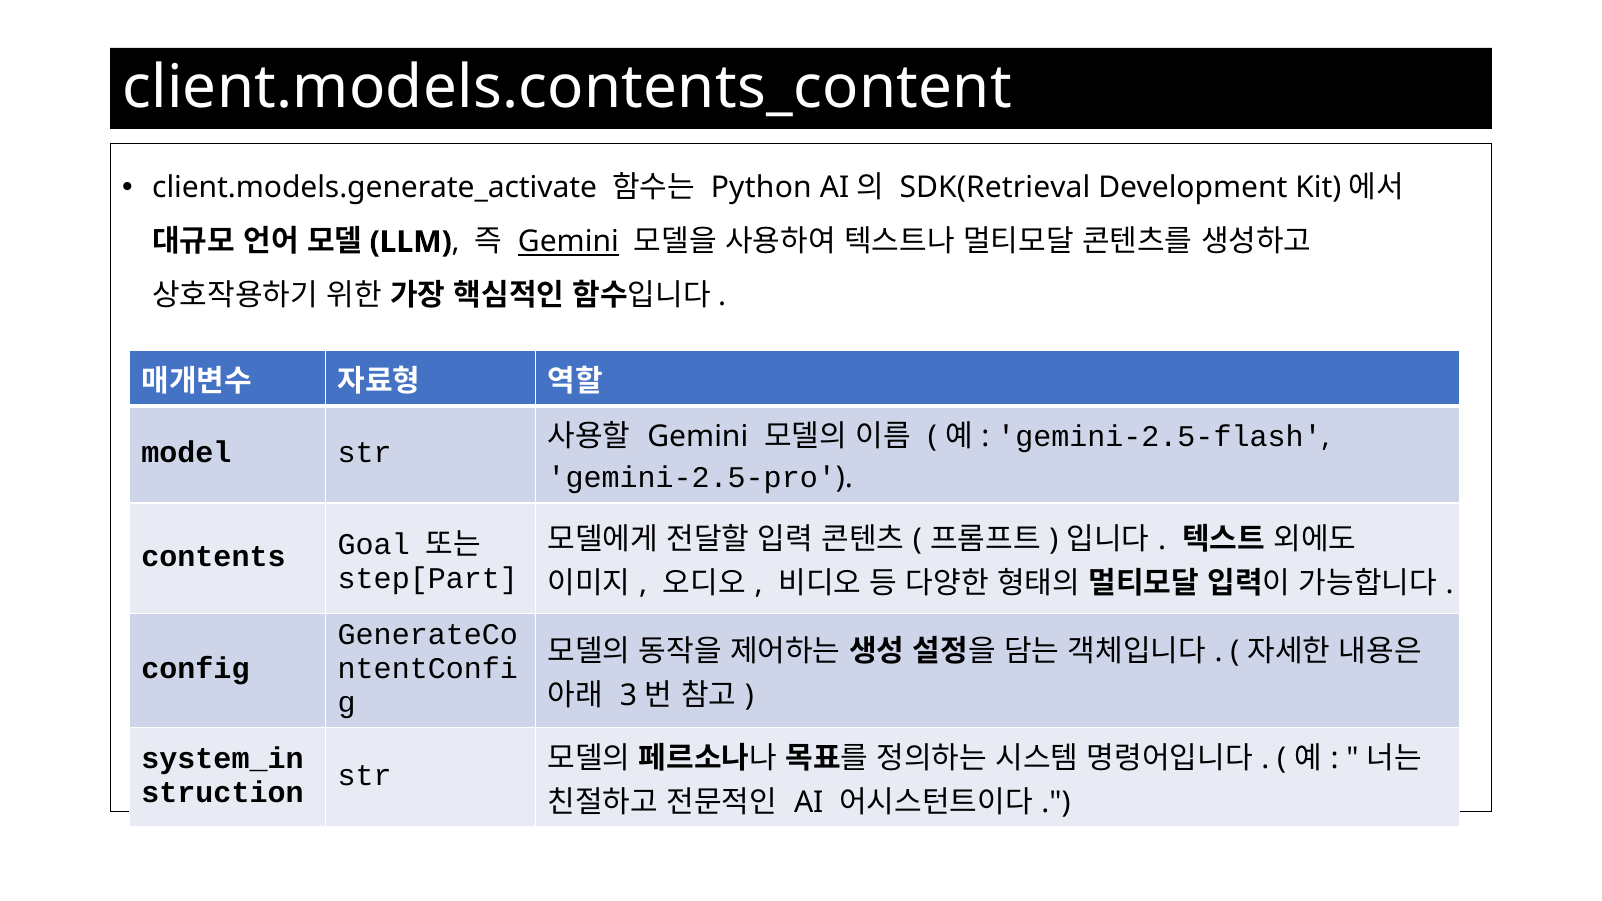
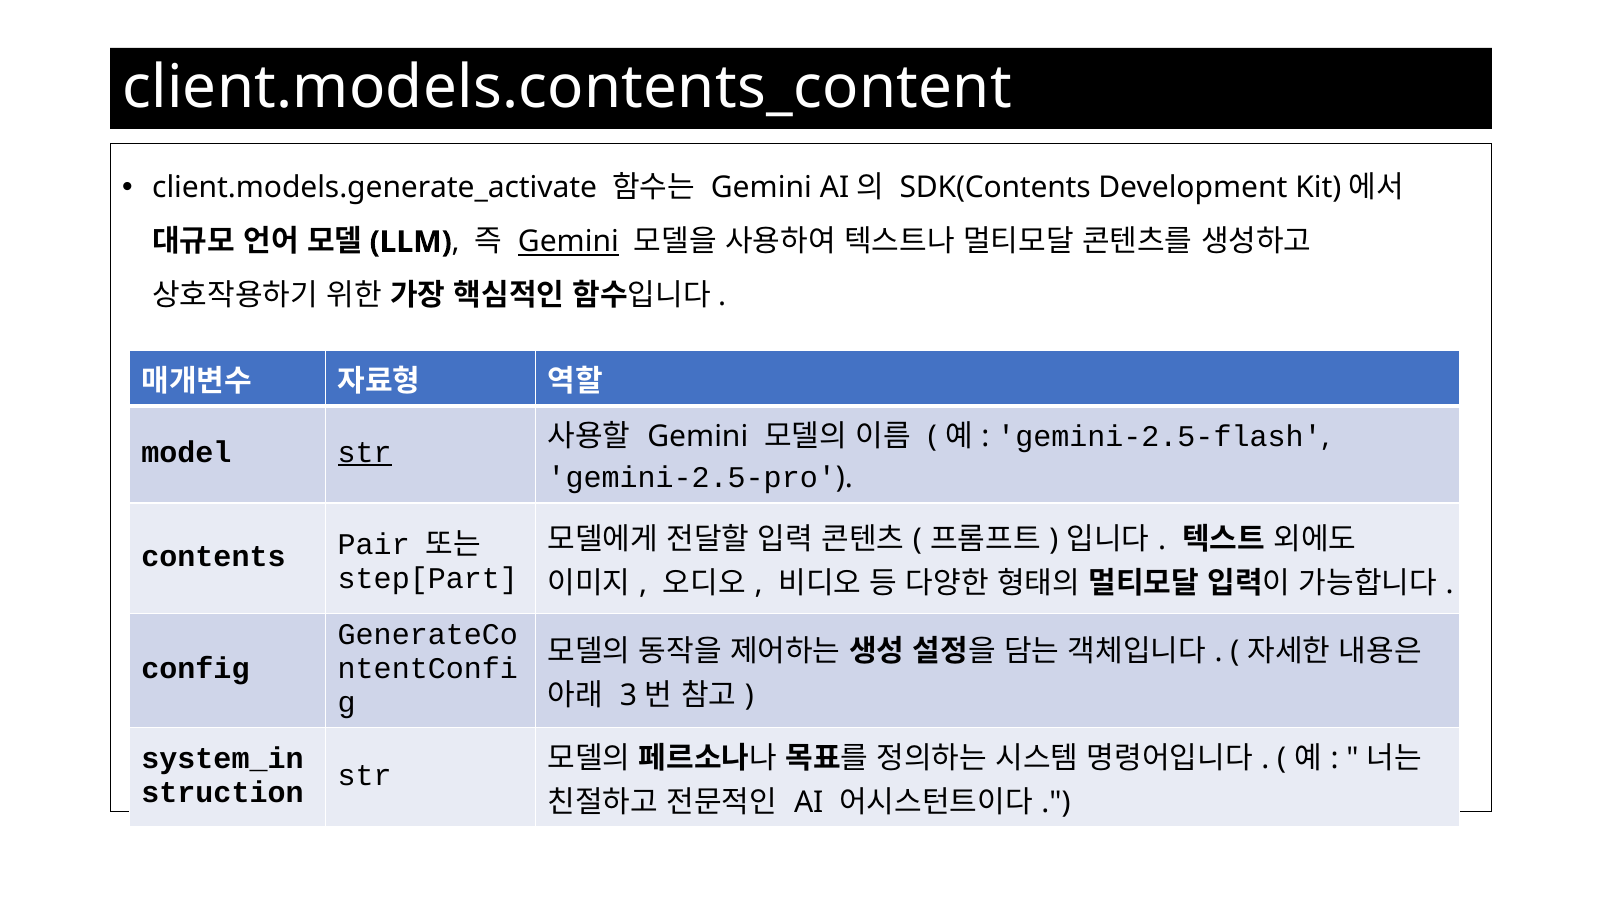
Python at (761, 188): Python -> Gemini
SDK(Retrieval: SDK(Retrieval -> SDK(Contents
str at (365, 452) underline: none -> present
Goal: Goal -> Pair
